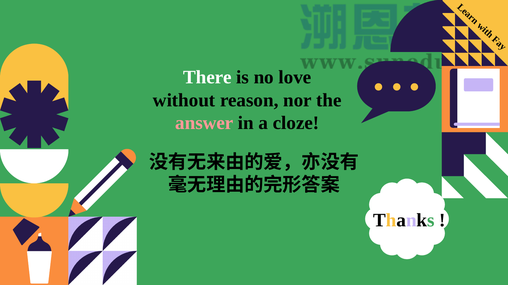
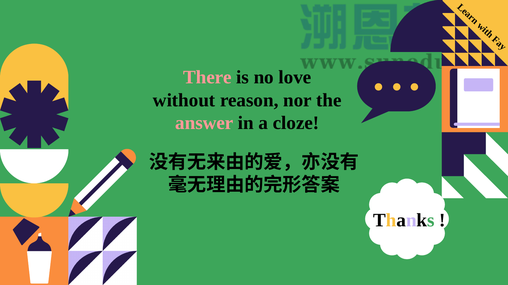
There colour: white -> pink
